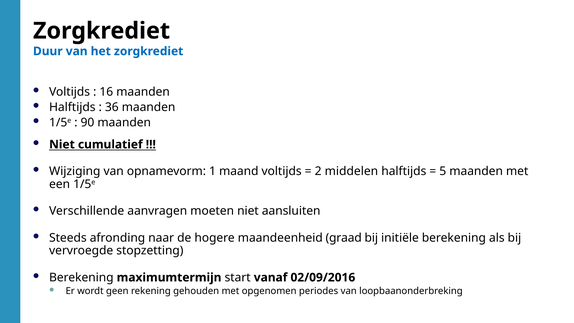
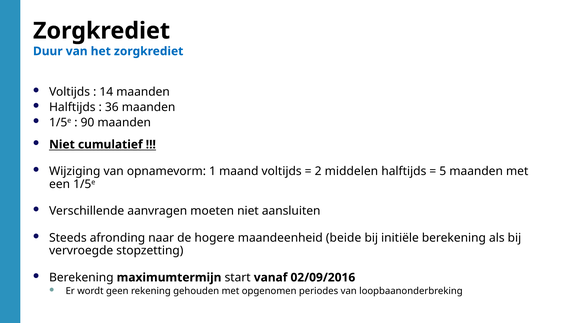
16: 16 -> 14
graad: graad -> beide
